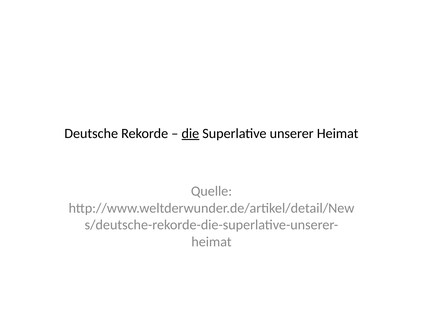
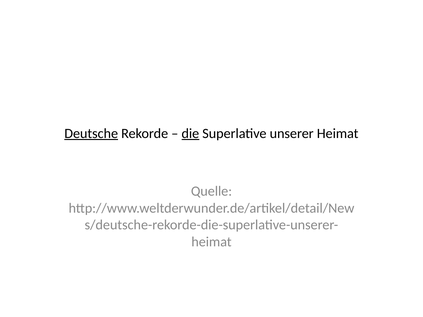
Deutsche underline: none -> present
